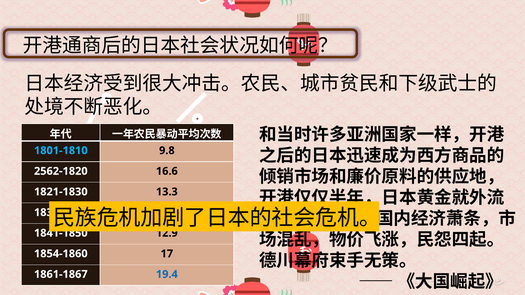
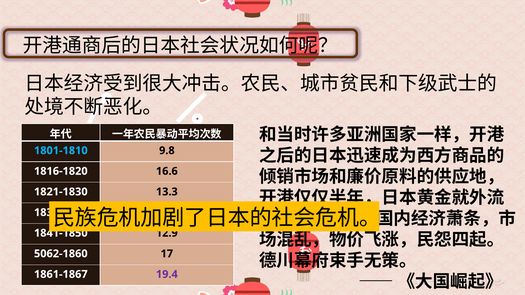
2562-1820: 2562-1820 -> 1816-1820
1854-1860: 1854-1860 -> 5062-1860
19.4 colour: blue -> purple
